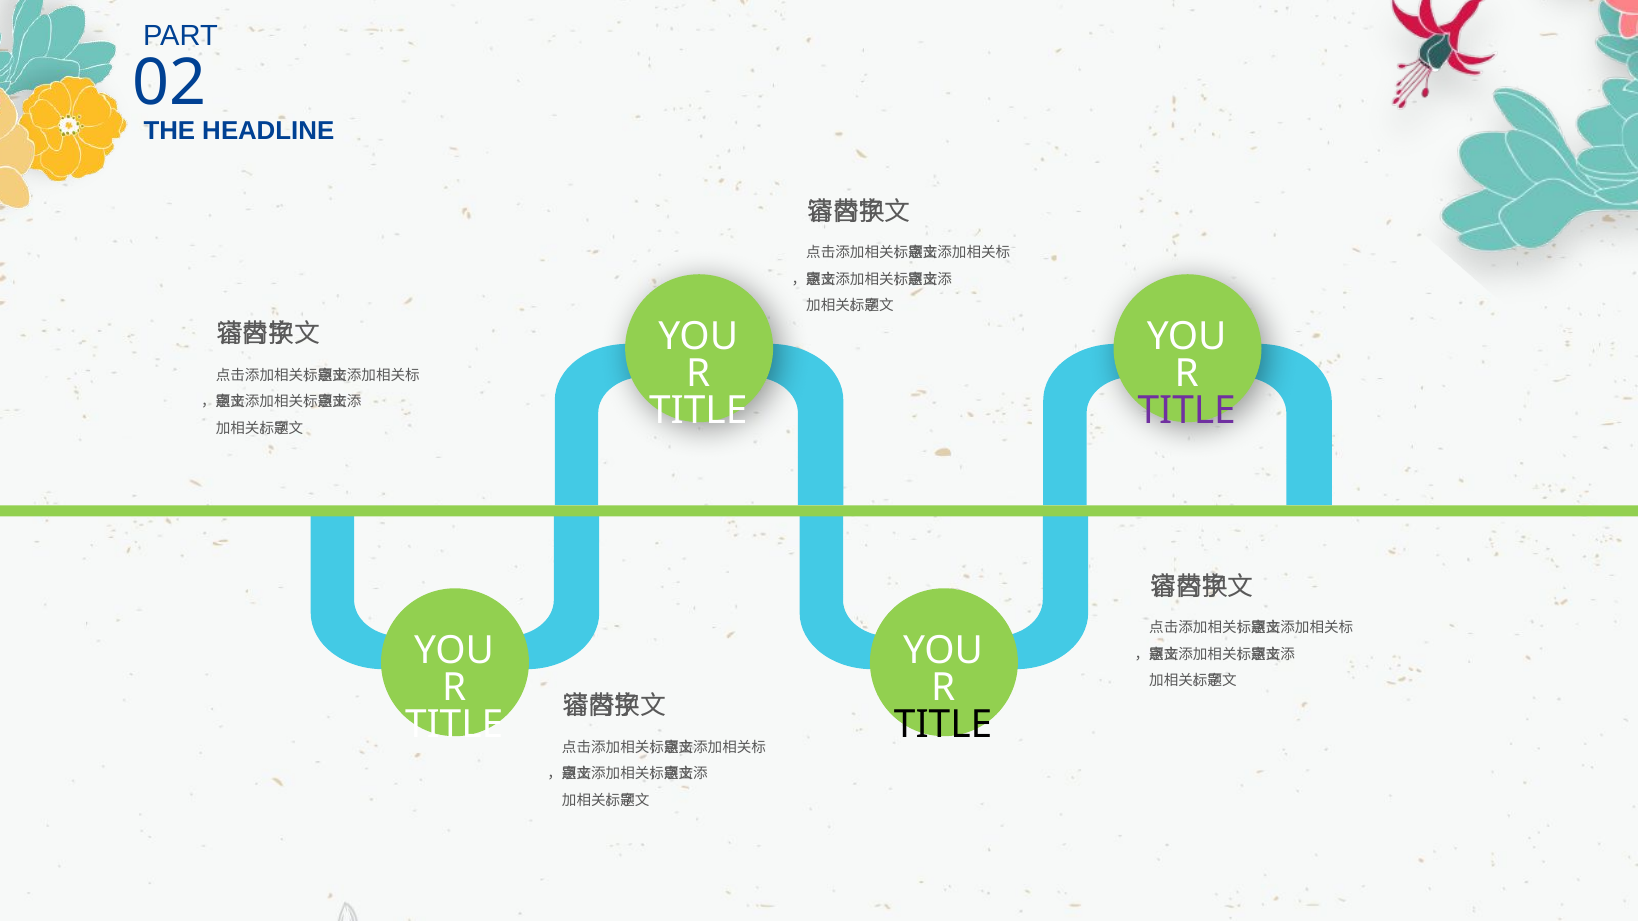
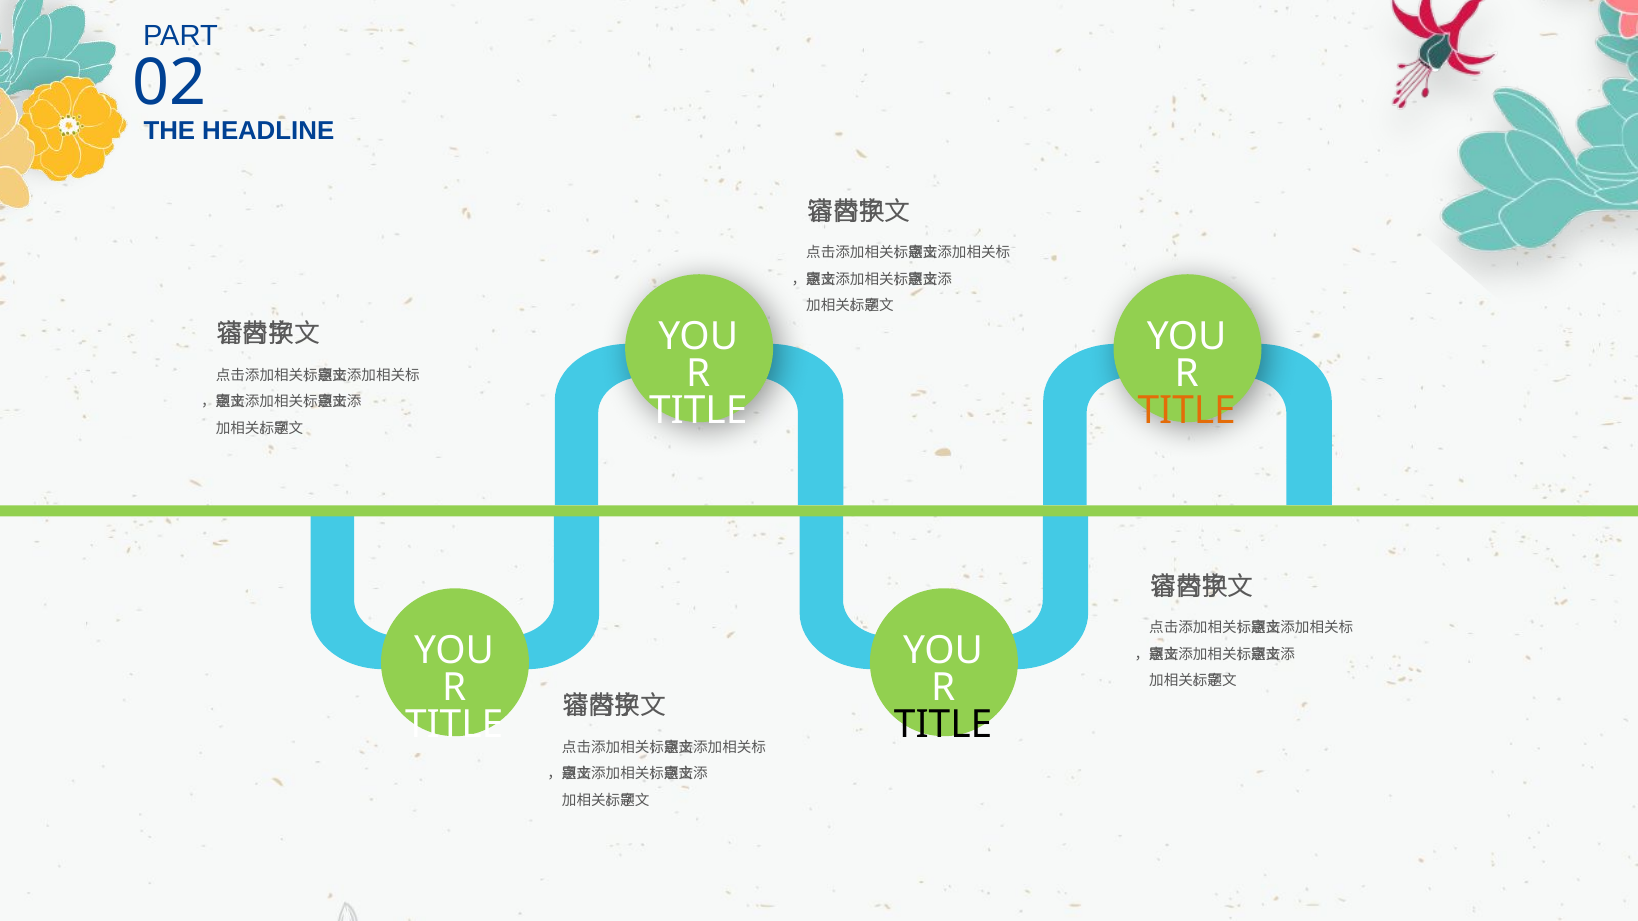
TITLE at (1187, 411) colour: purple -> orange
